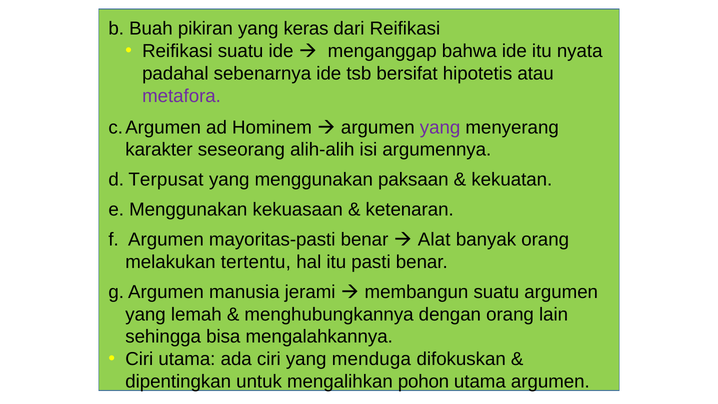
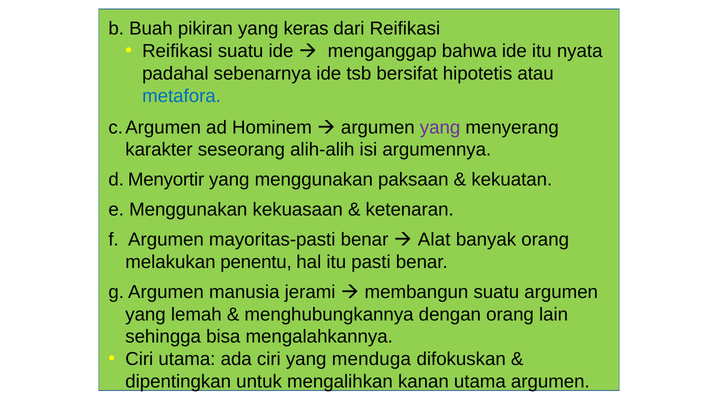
metafora colour: purple -> blue
Terpusat: Terpusat -> Menyortir
tertentu: tertentu -> penentu
pohon: pohon -> kanan
